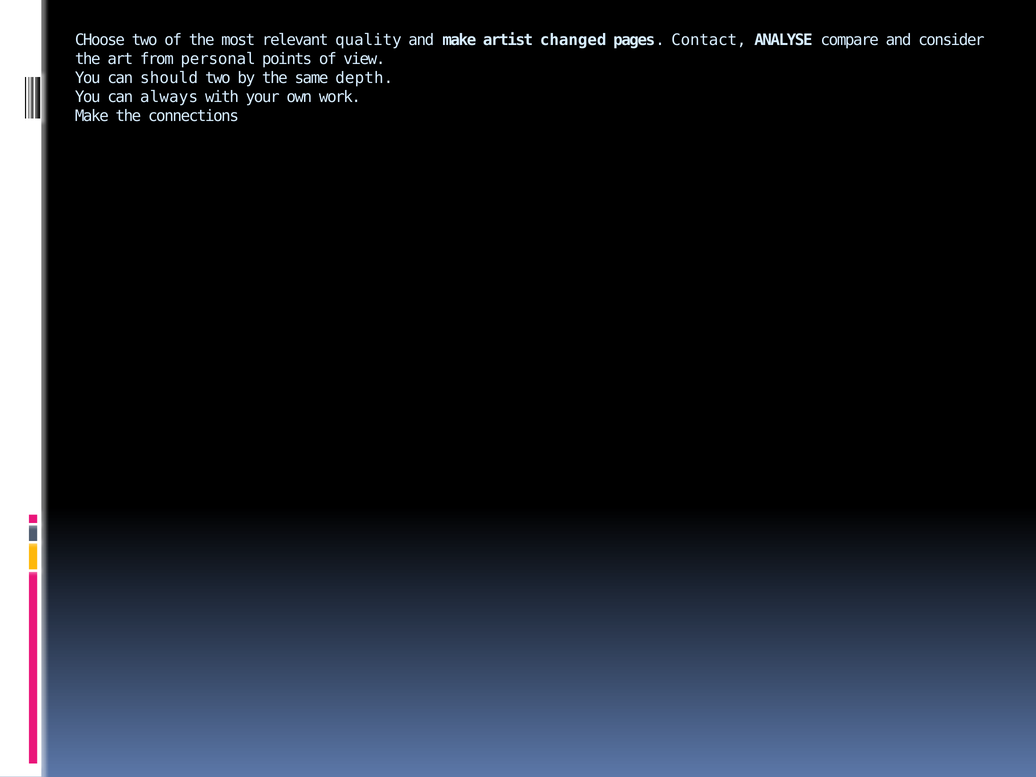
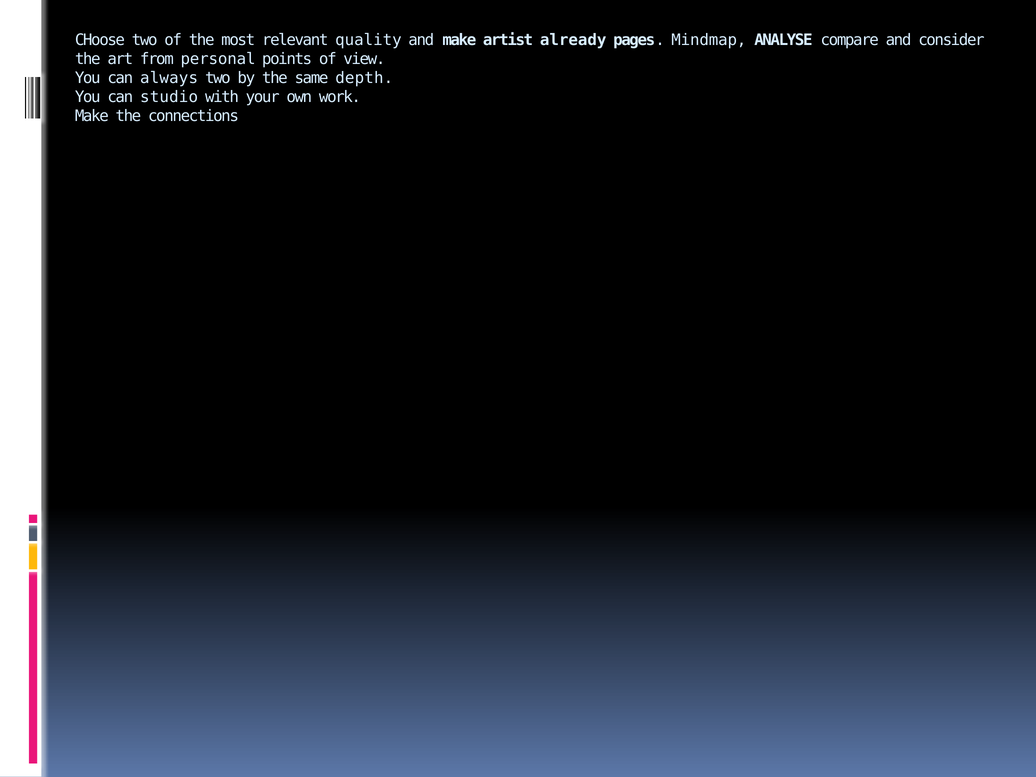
changed: changed -> already
Contact: Contact -> Mindmap
should: should -> always
always: always -> studio
